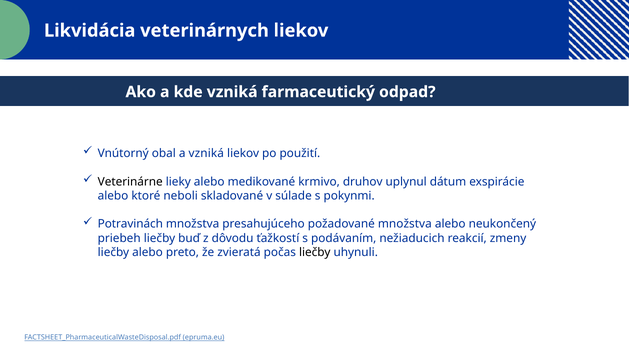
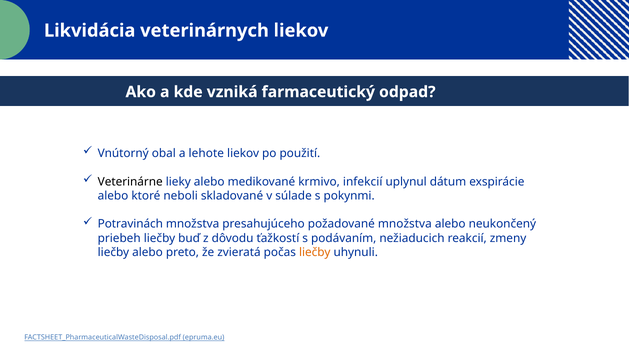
a vzniká: vzniká -> lehote
druhov: druhov -> infekcií
liečby at (315, 253) colour: black -> orange
